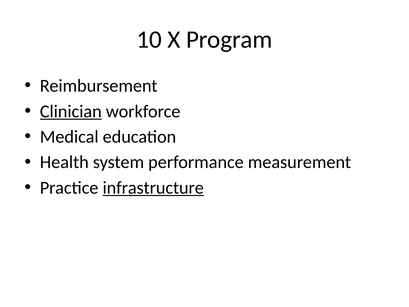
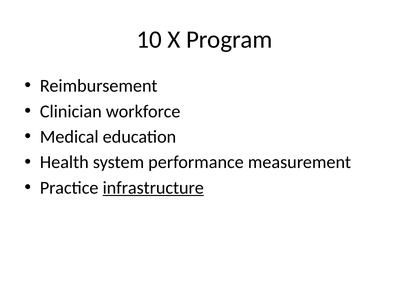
Clinician underline: present -> none
